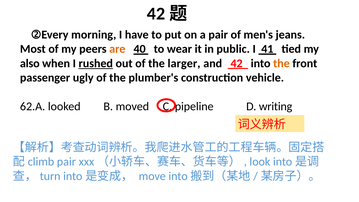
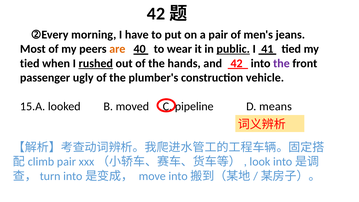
public underline: none -> present
also at (30, 63): also -> tied
larger: larger -> hands
the at (281, 63) colour: orange -> purple
62.A: 62.A -> 15.A
writing: writing -> means
